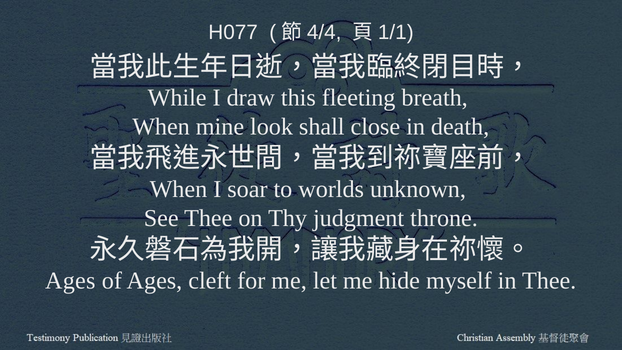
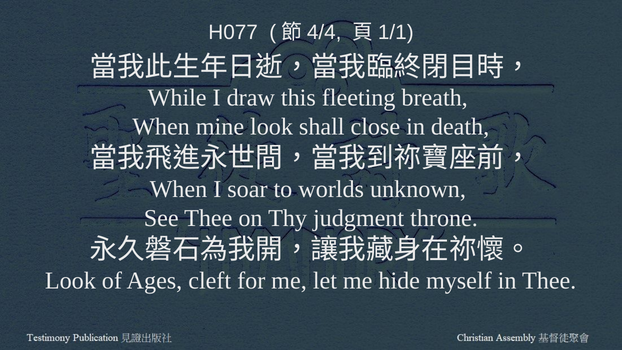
Ages at (70, 280): Ages -> Look
